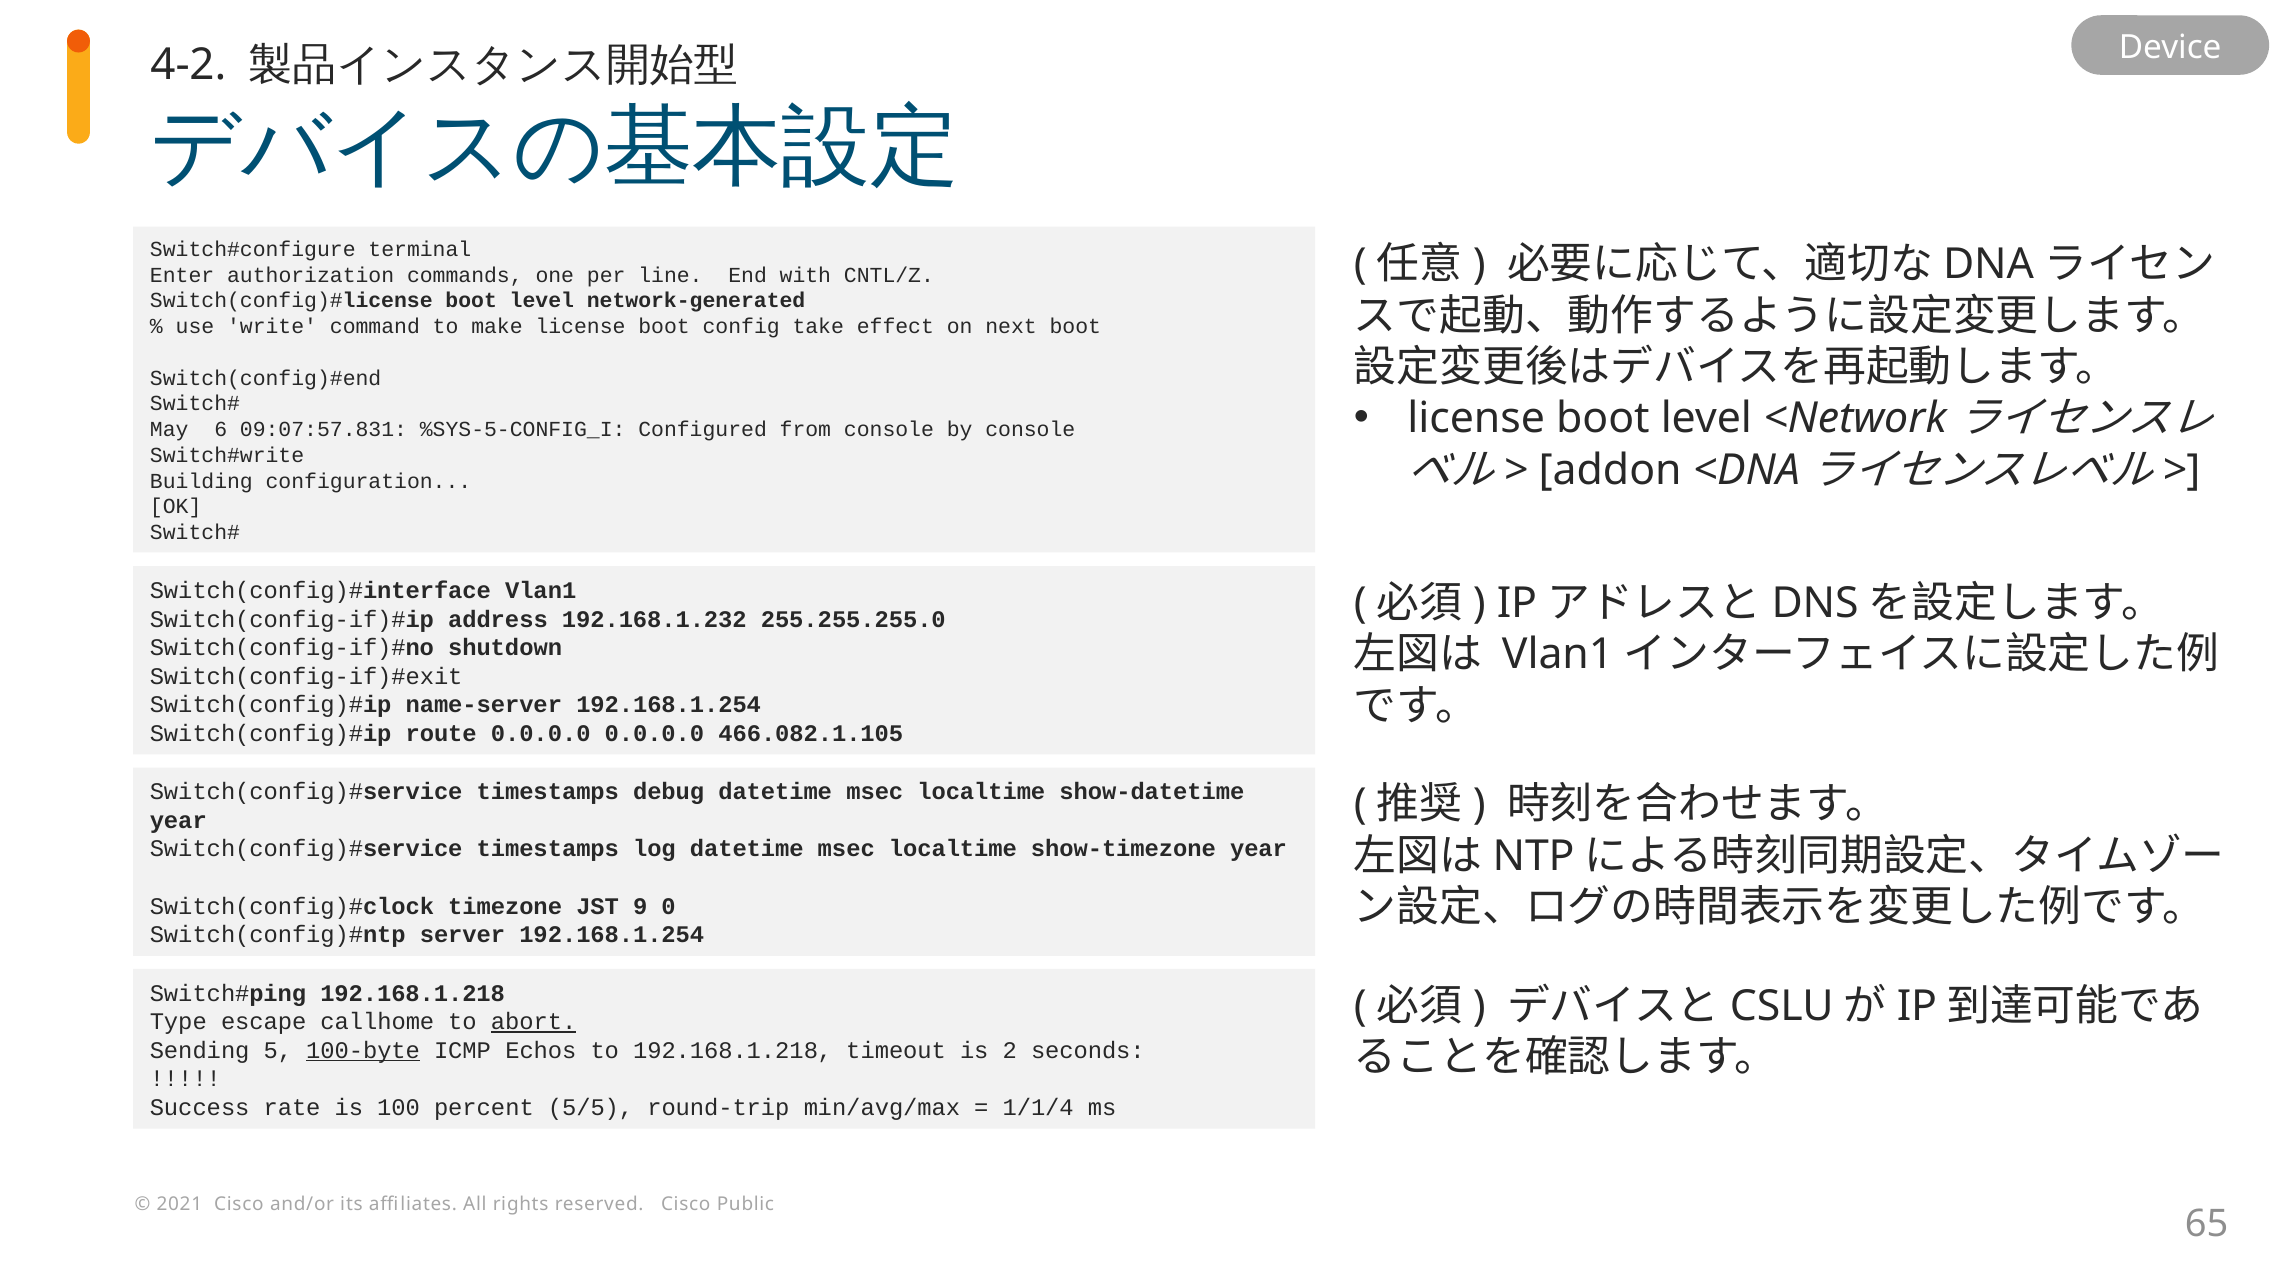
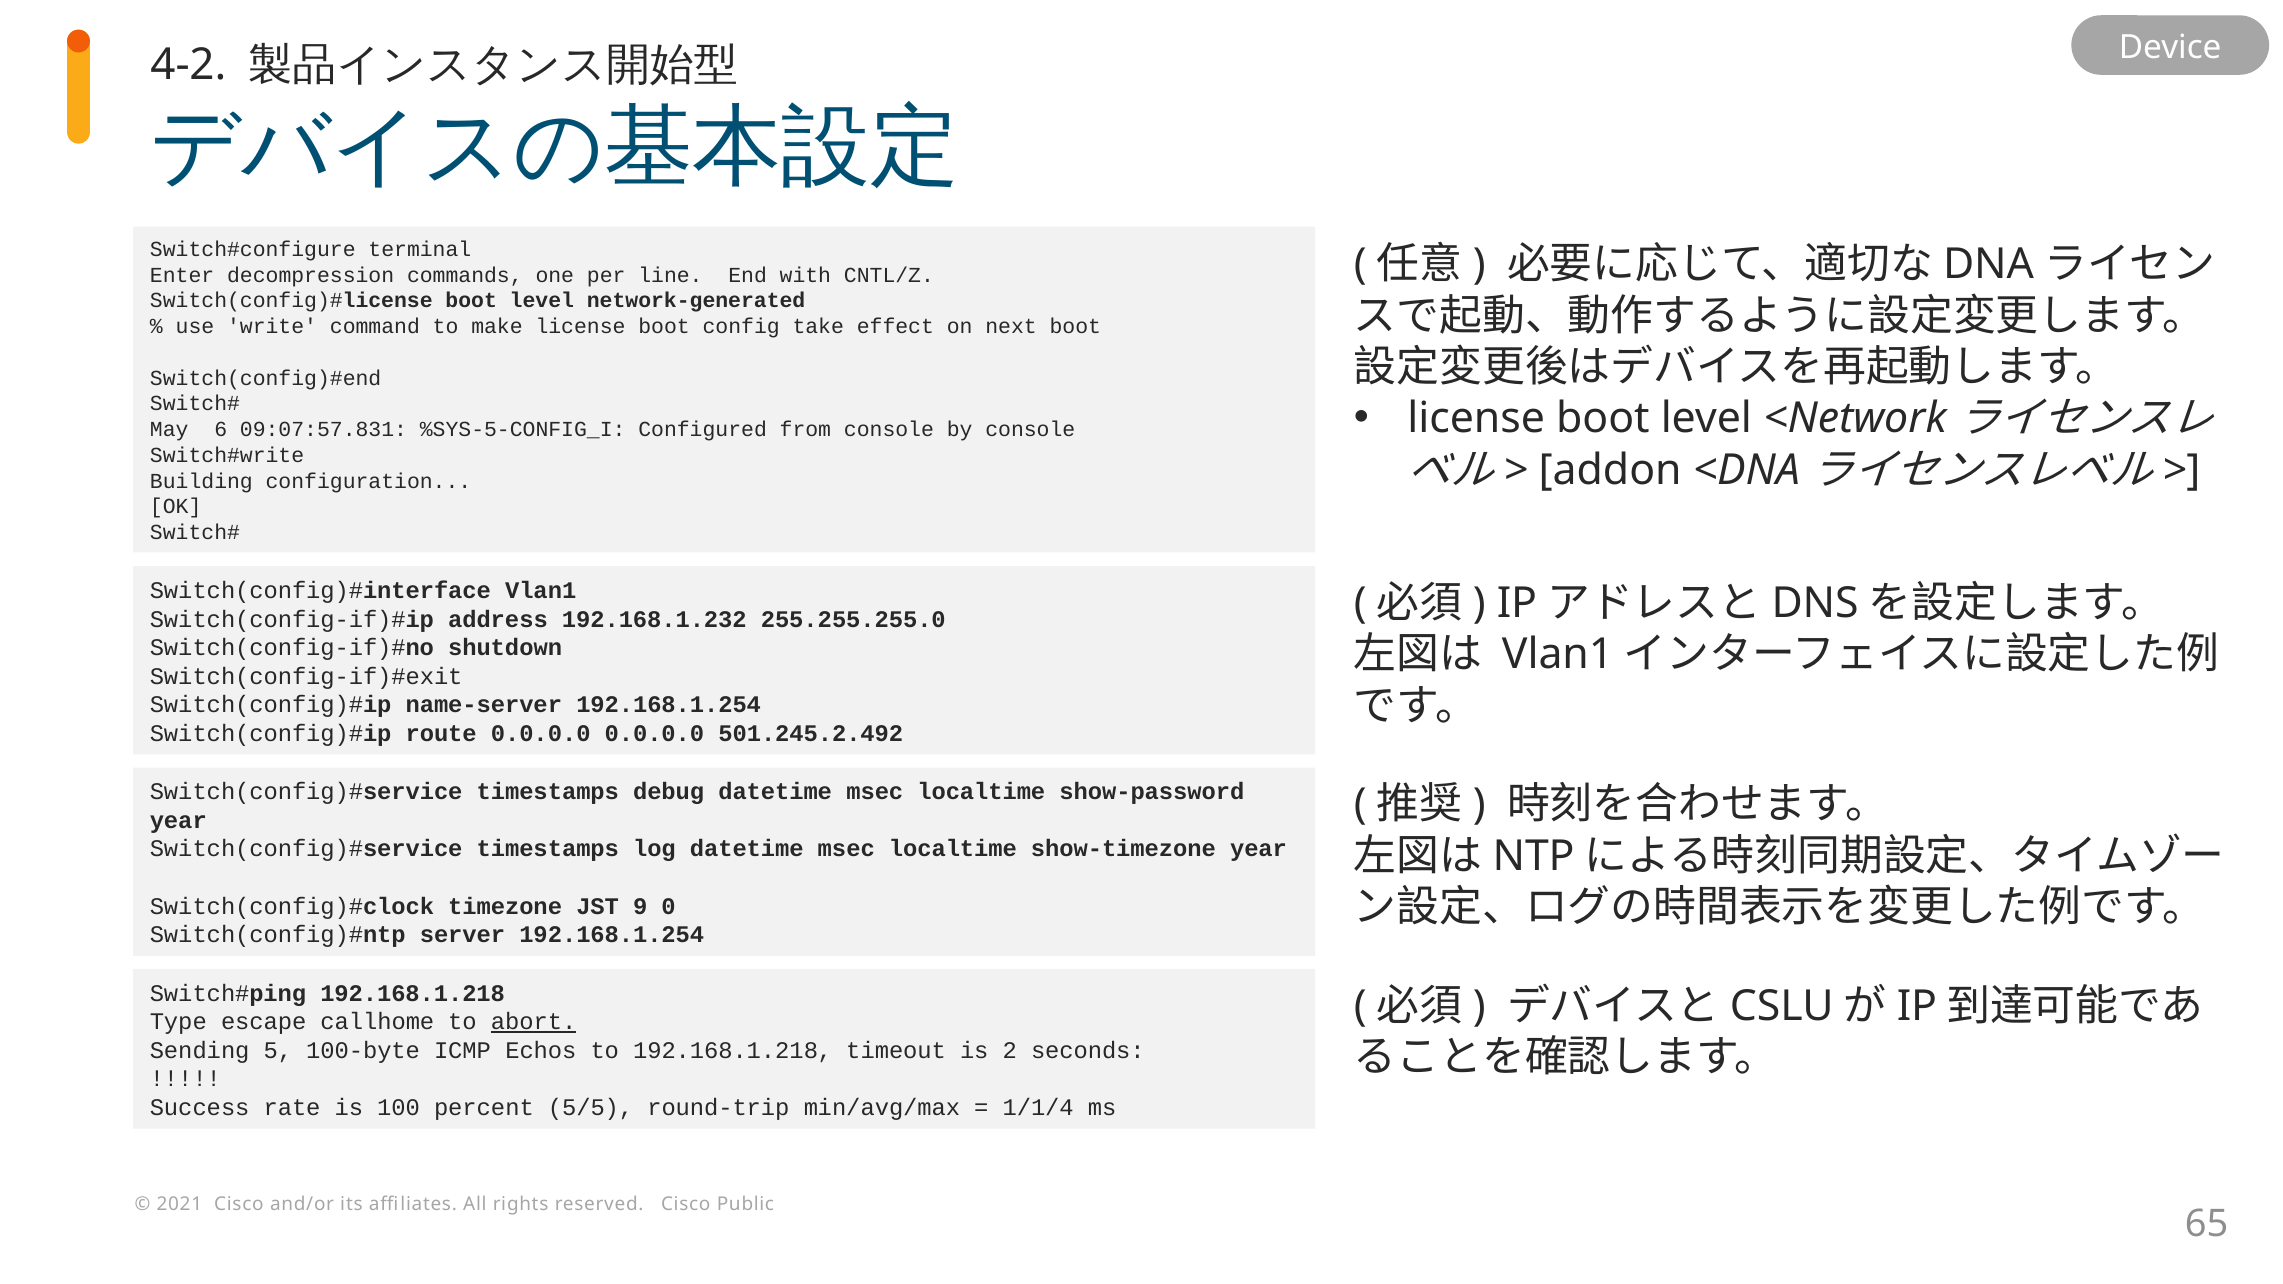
authorization: authorization -> decompression
466.082.1.105: 466.082.1.105 -> 501.245.2.492
show-datetime: show-datetime -> show-password
100-byte underline: present -> none
